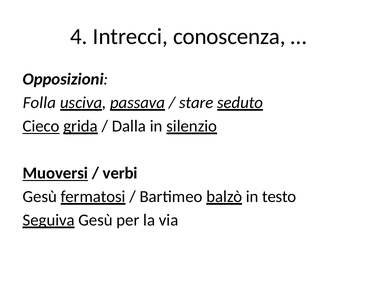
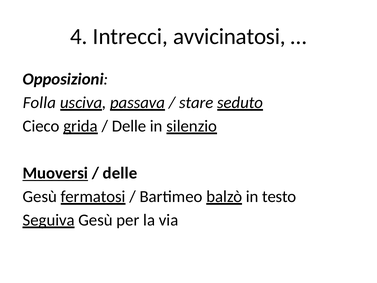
conoscenza: conoscenza -> avvicinatosi
Cieco underline: present -> none
Dalla at (129, 126): Dalla -> Delle
verbi at (120, 173): verbi -> delle
